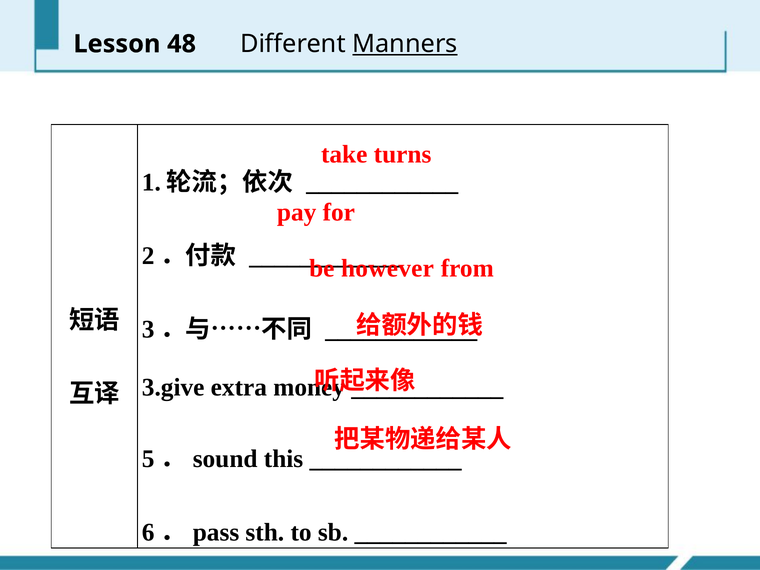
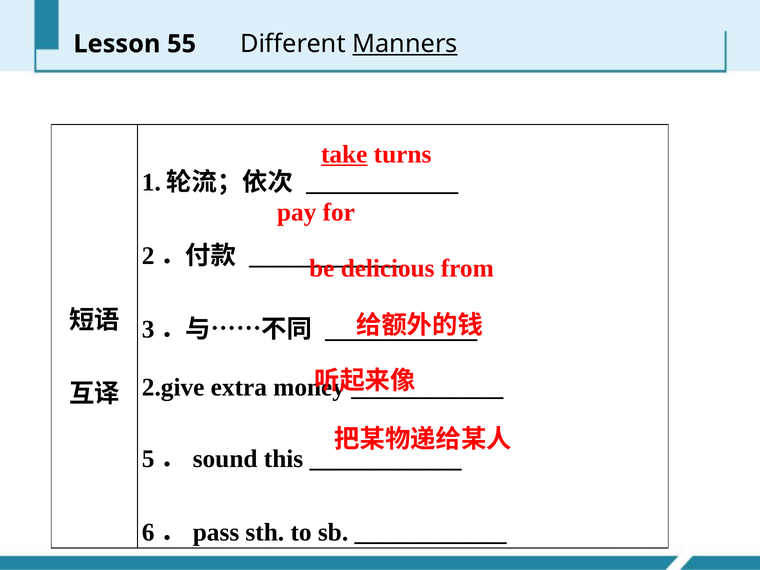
48: 48 -> 55
take underline: none -> present
however: however -> delicious
3.give: 3.give -> 2.give
